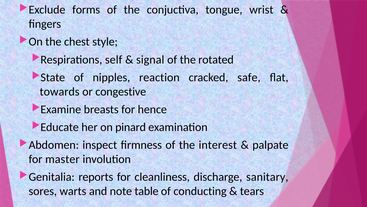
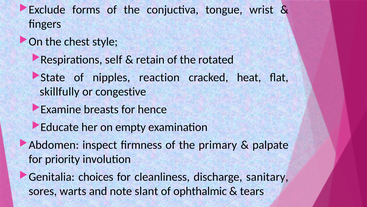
signal: signal -> retain
safe: safe -> heat
towards: towards -> skillfully
pinard: pinard -> empty
interest: interest -> primary
master: master -> priority
reports: reports -> choices
table: table -> slant
conducting: conducting -> ophthalmic
